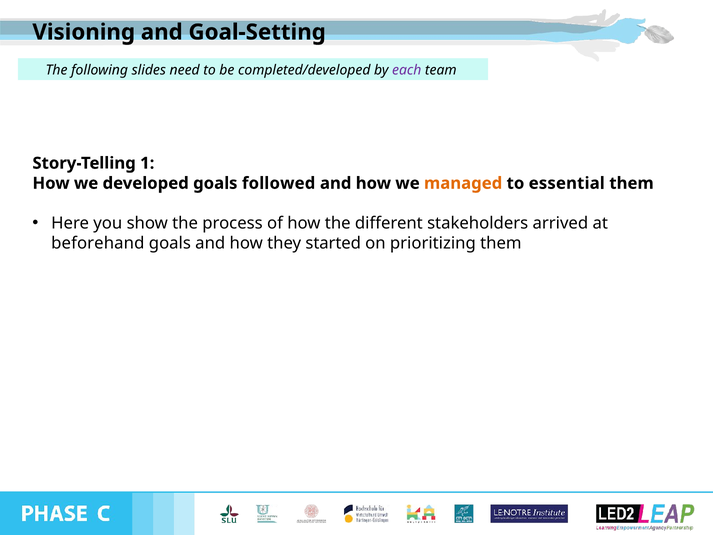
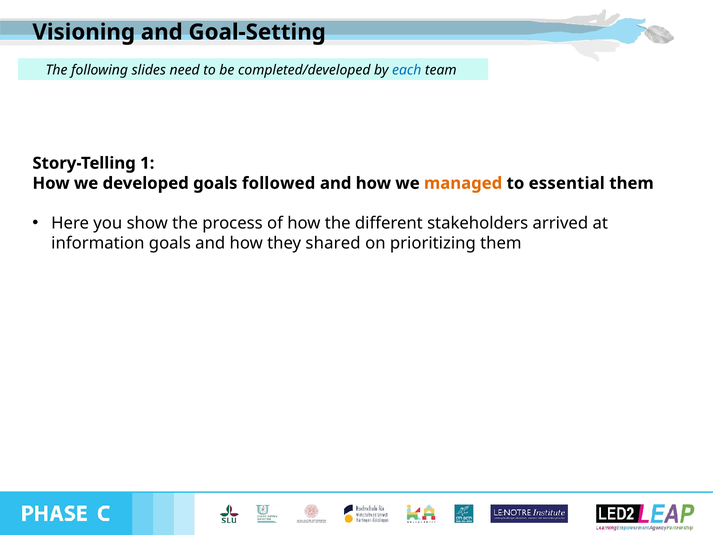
each colour: purple -> blue
beforehand: beforehand -> information
started: started -> shared
